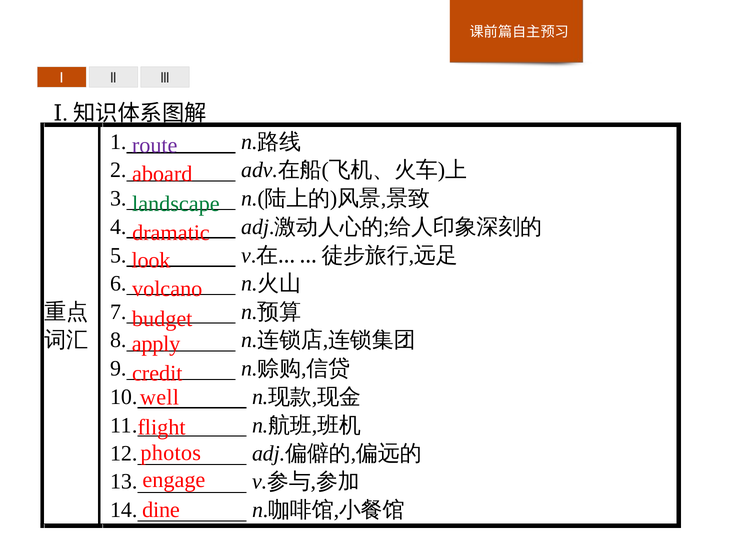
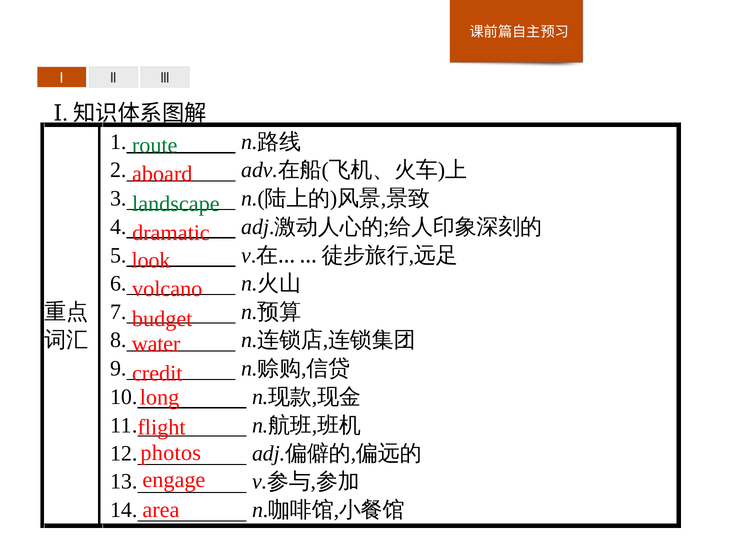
route colour: purple -> green
apply: apply -> water
well: well -> long
dine: dine -> area
